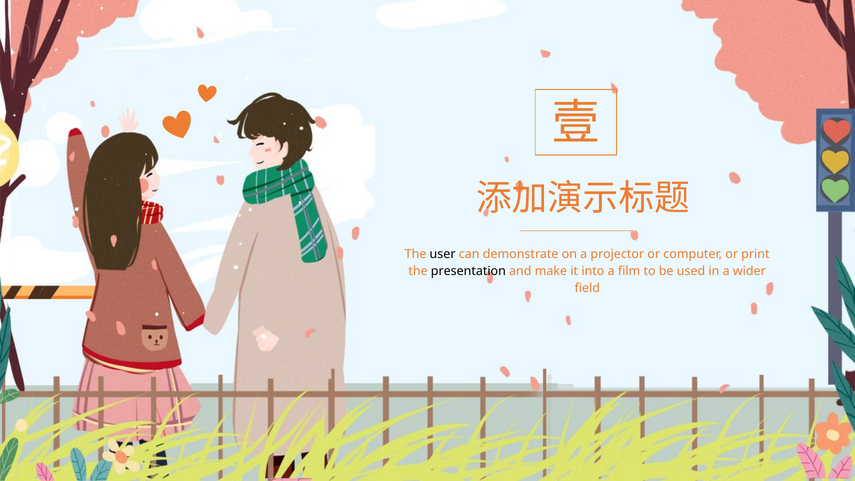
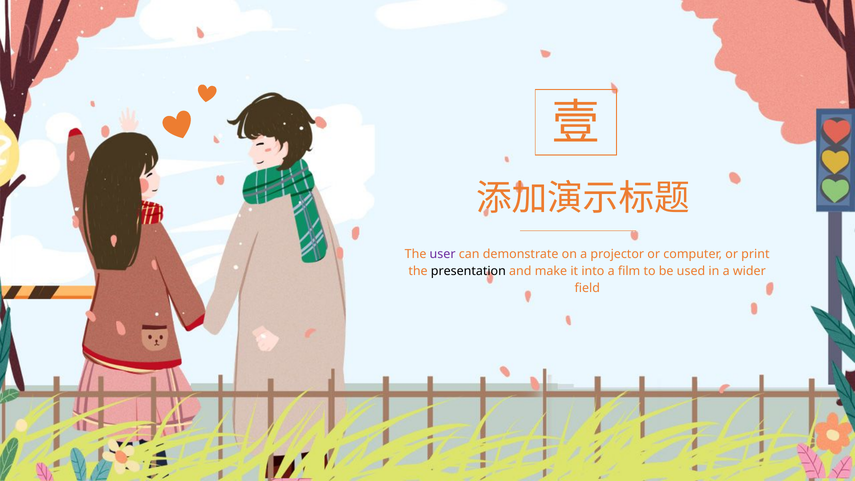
user colour: black -> purple
